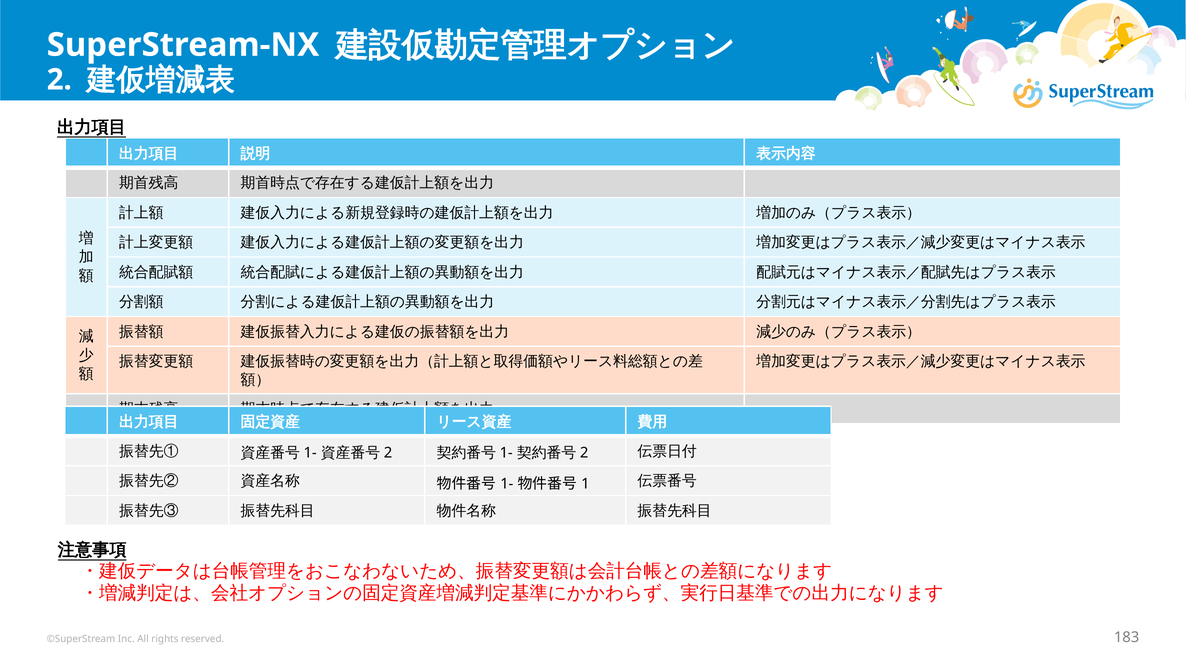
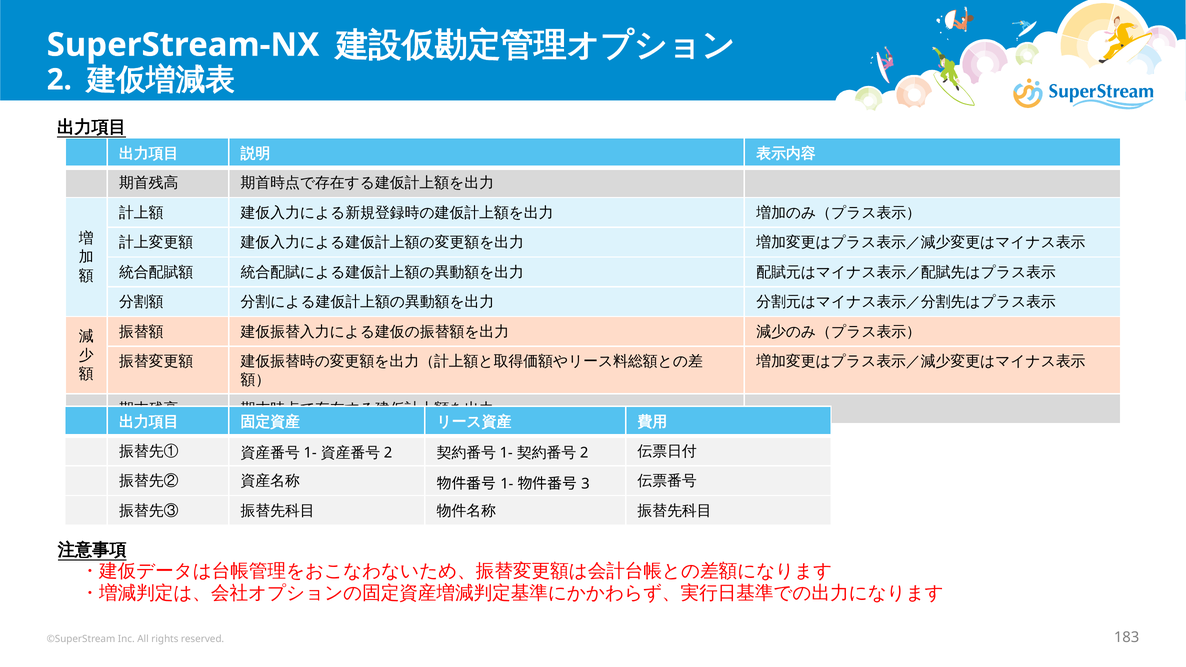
1: 1 -> 3
